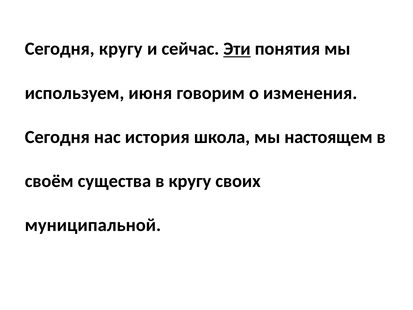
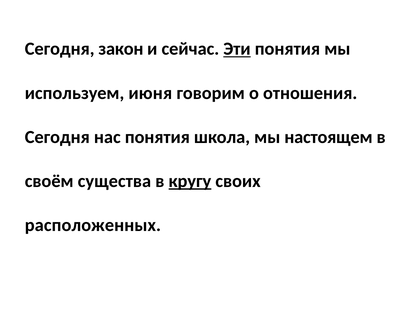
Сегодня кругу: кругу -> закон
изменения: изменения -> отношения
нас история: история -> понятия
кругу at (190, 181) underline: none -> present
муниципальной: муниципальной -> расположенных
